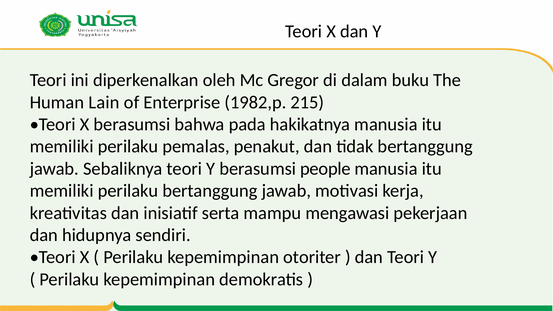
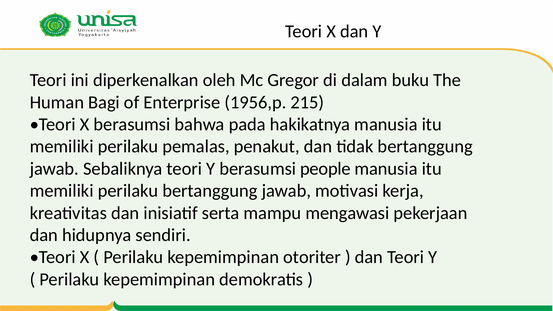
Lain: Lain -> Bagi
1982,p: 1982,p -> 1956,p
